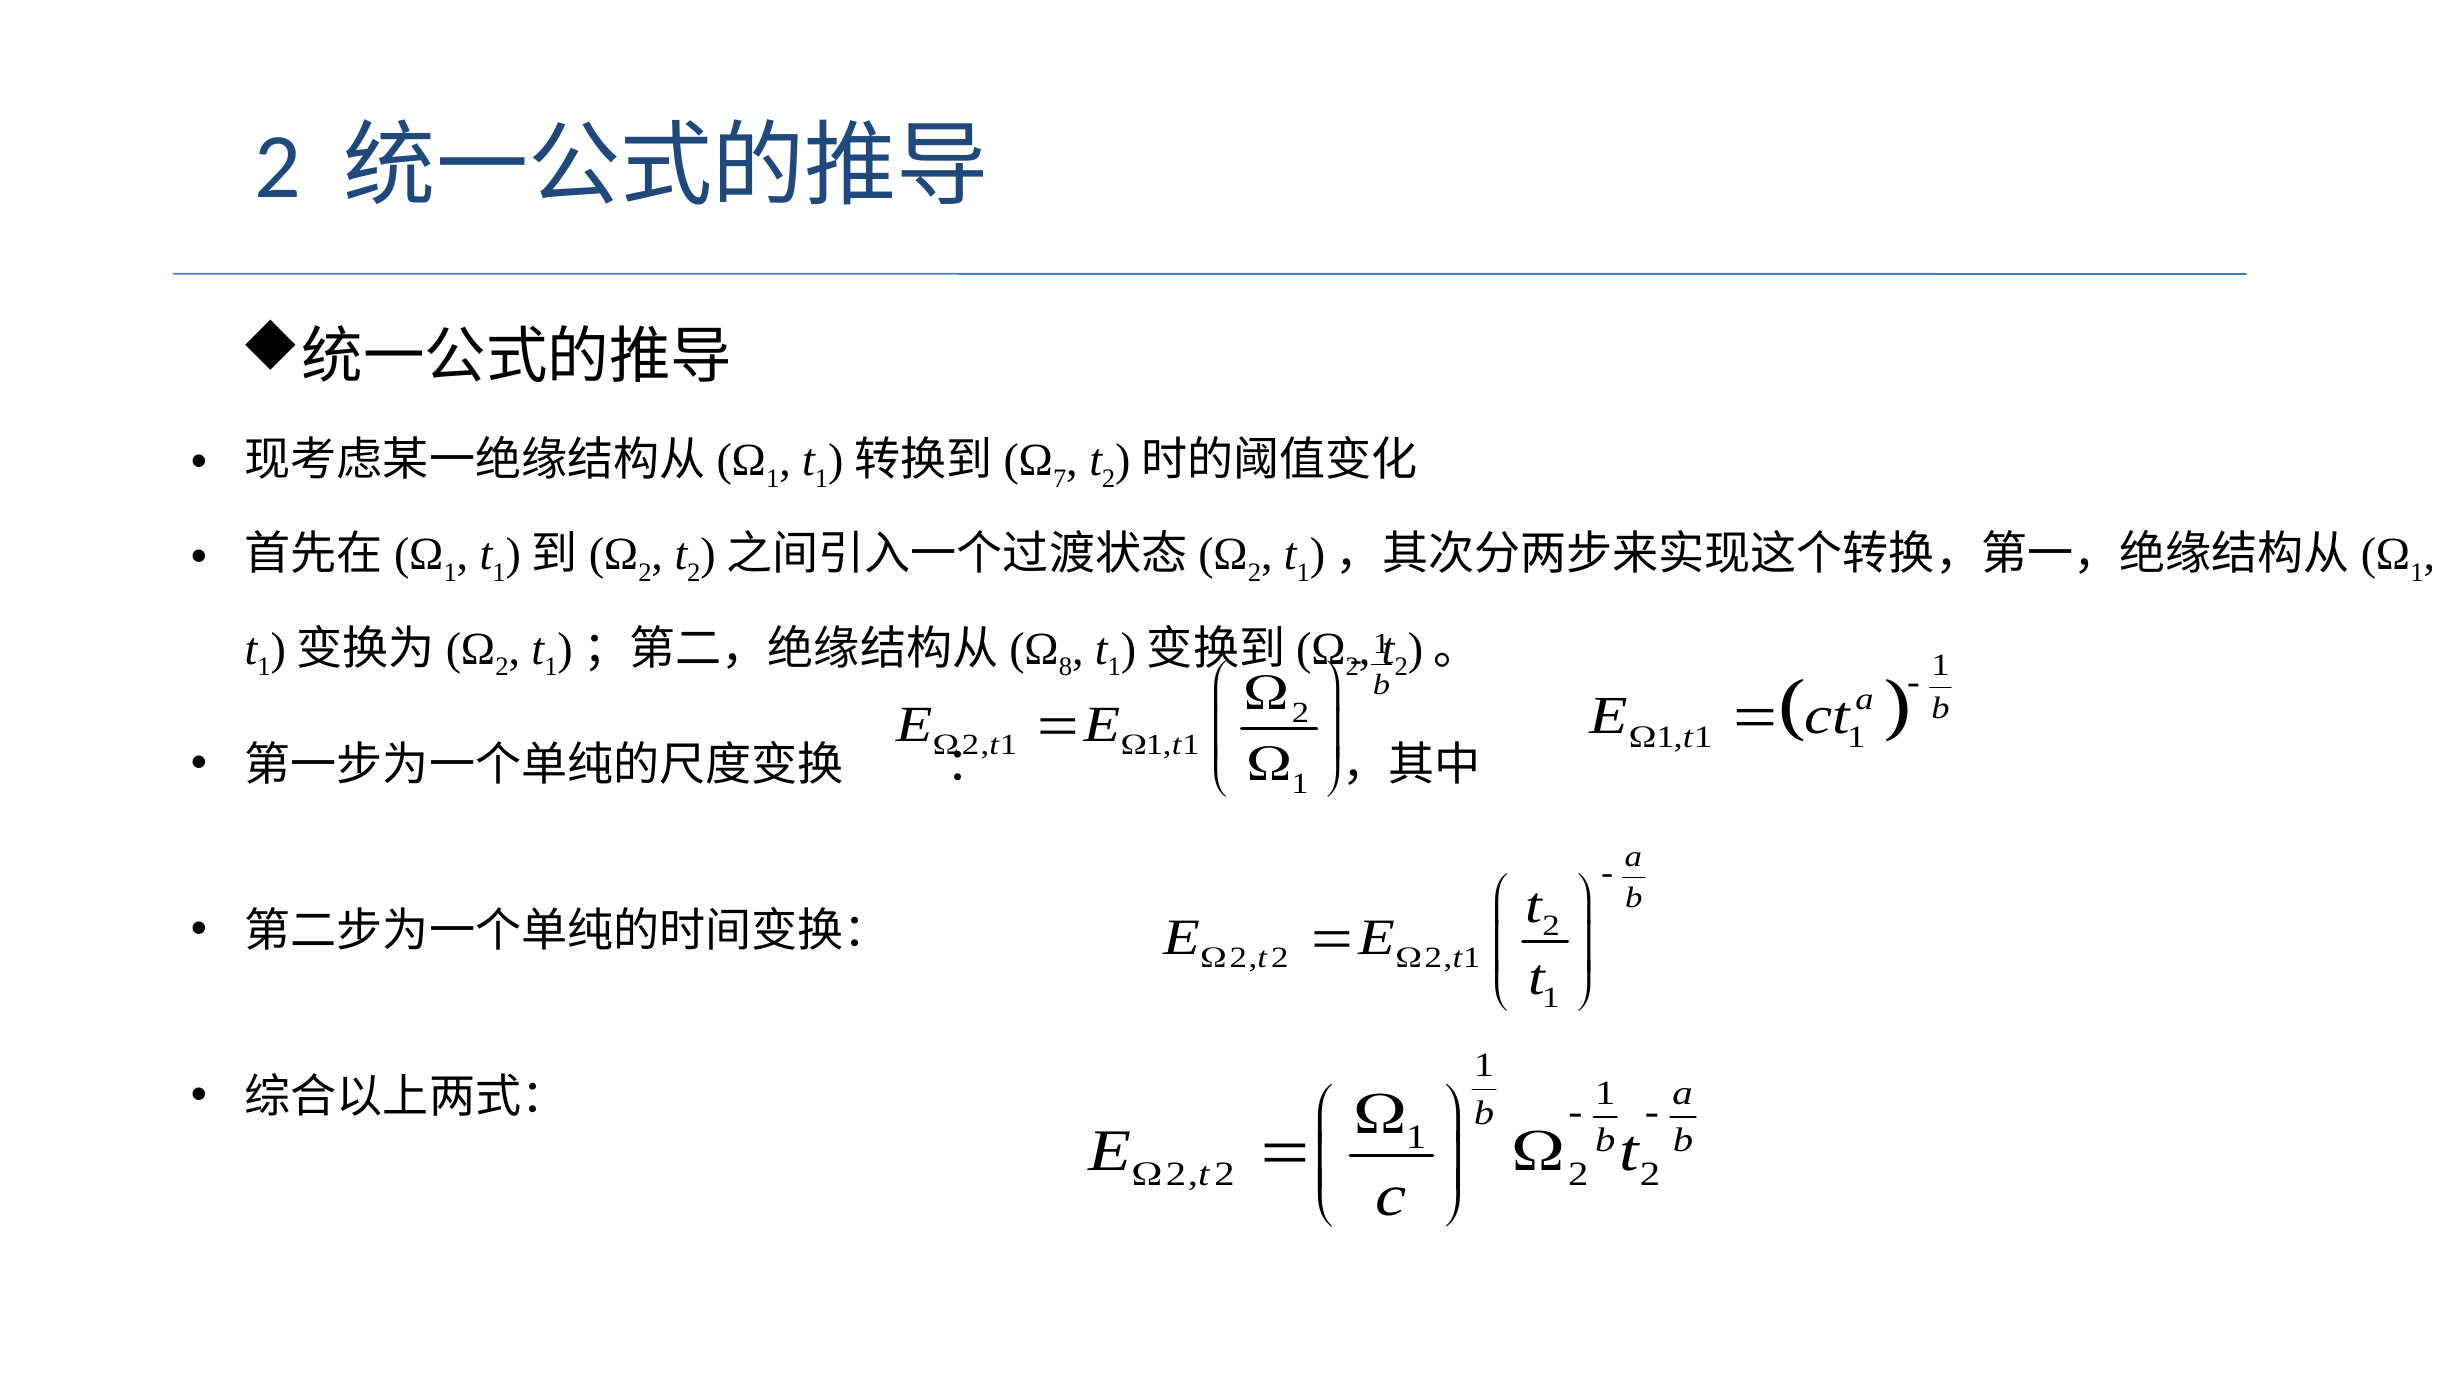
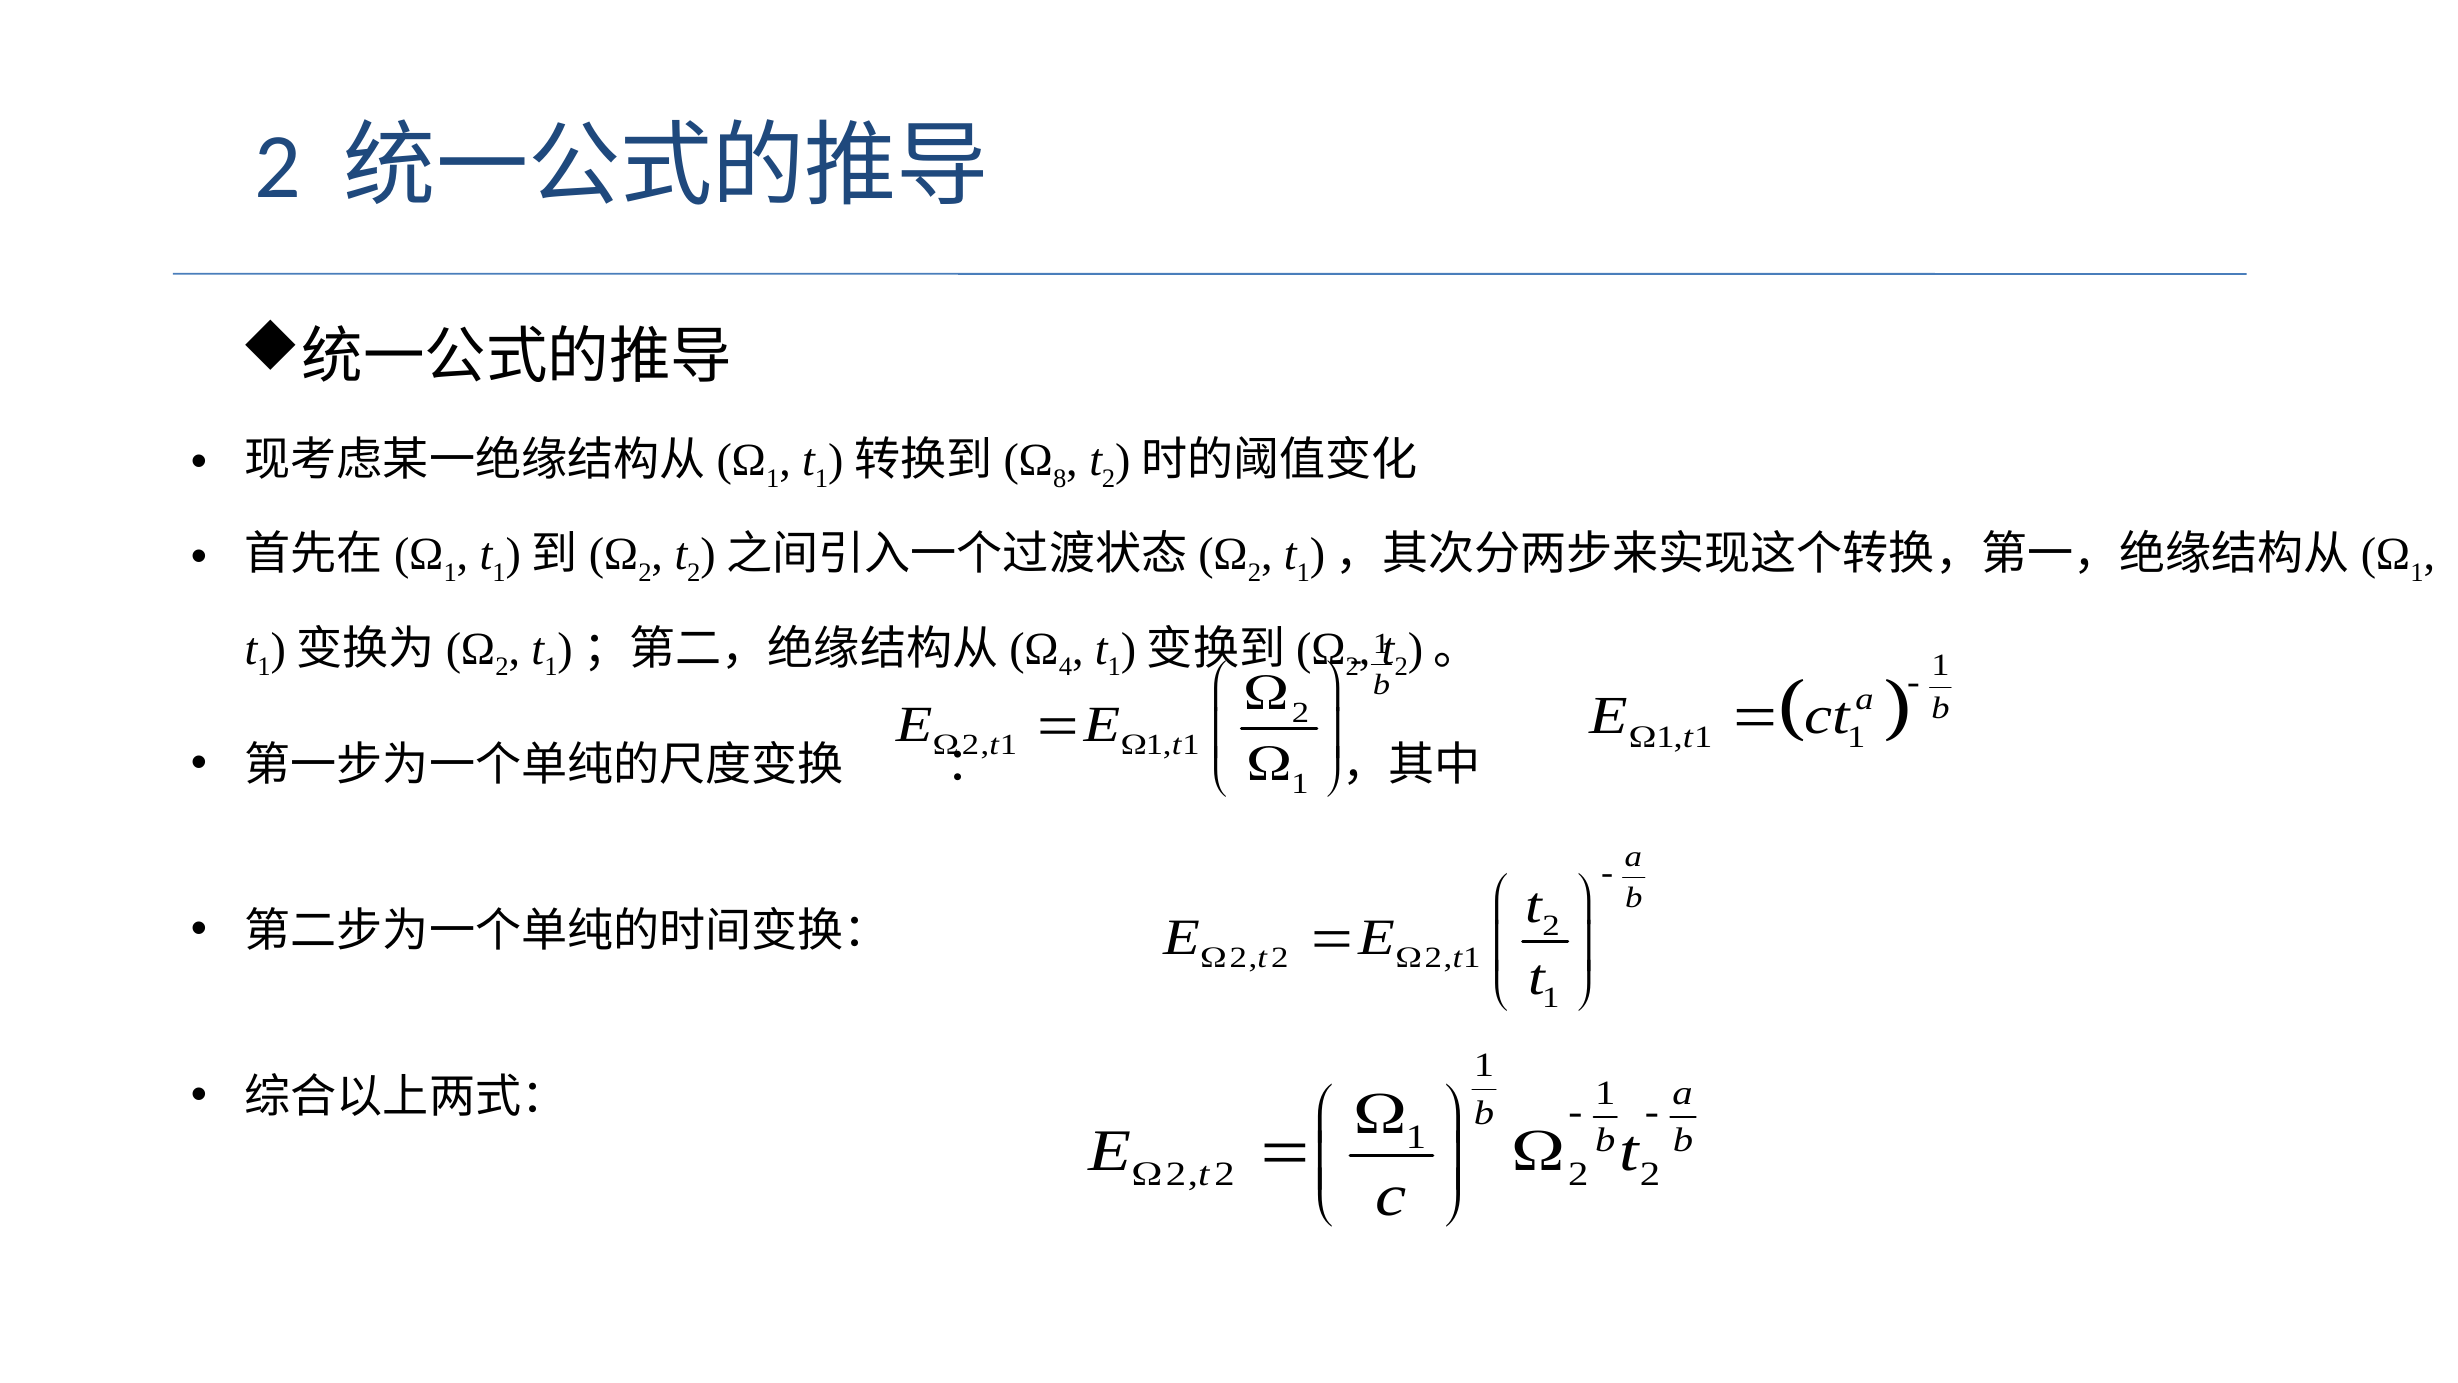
7: 7 -> 8
8: 8 -> 4
